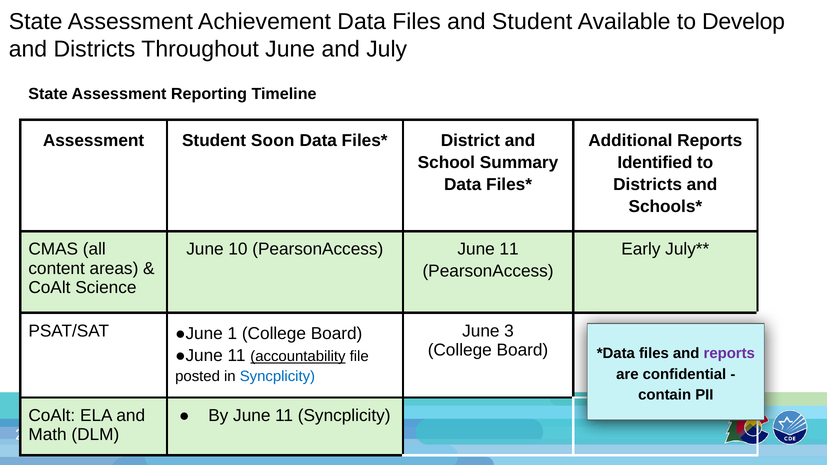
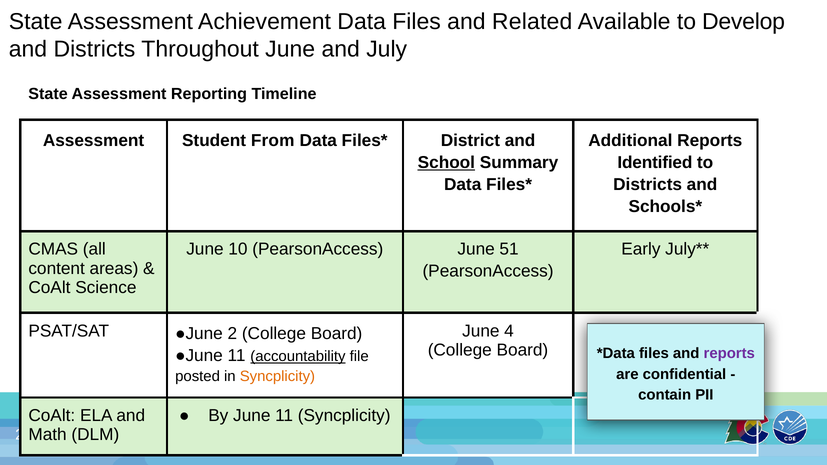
and Student: Student -> Related
Soon: Soon -> From
School underline: none -> present
PearsonAccess June 11: 11 -> 51
1: 1 -> 2
3: 3 -> 4
Syncplicity at (277, 376) colour: blue -> orange
